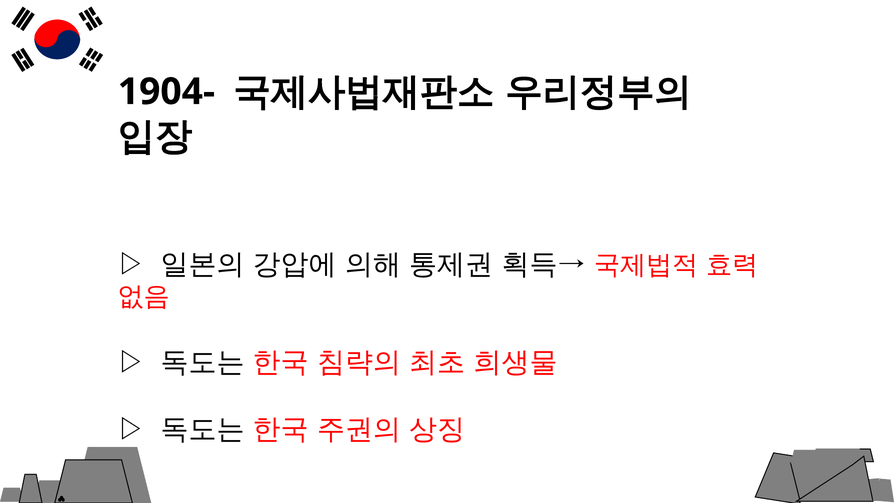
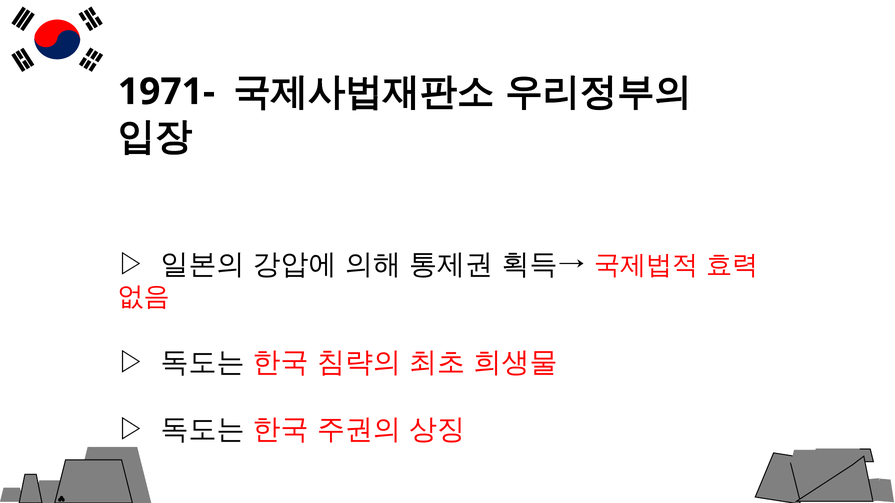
1904-: 1904- -> 1971-
